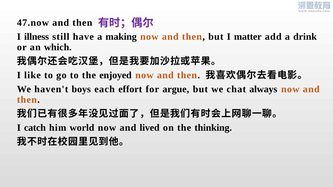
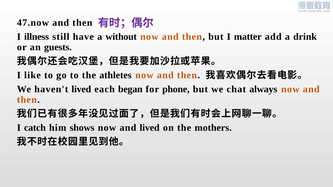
making: making -> without
which: which -> guests
enjoyed: enjoyed -> athletes
haven't boys: boys -> lived
effort: effort -> began
argue: argue -> phone
world: world -> shows
thinking: thinking -> mothers
